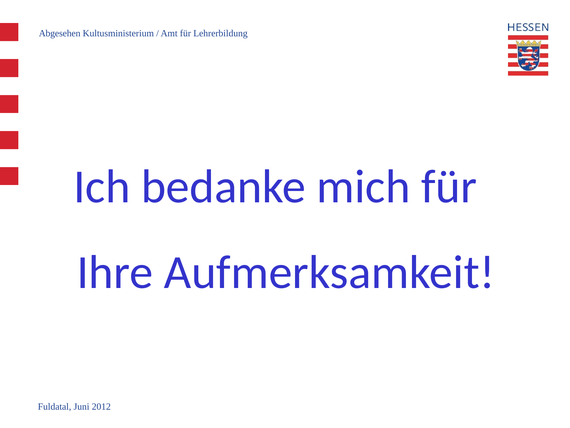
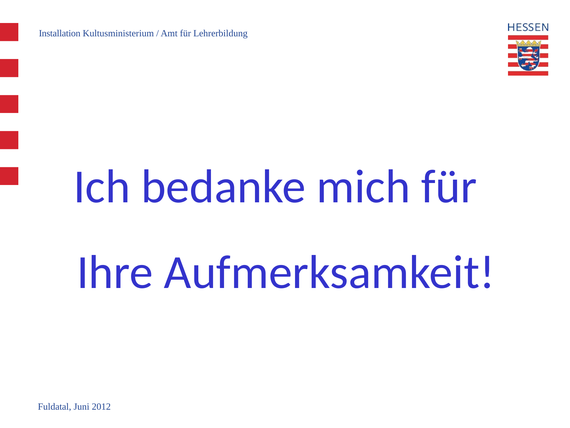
Abgesehen: Abgesehen -> Installation
